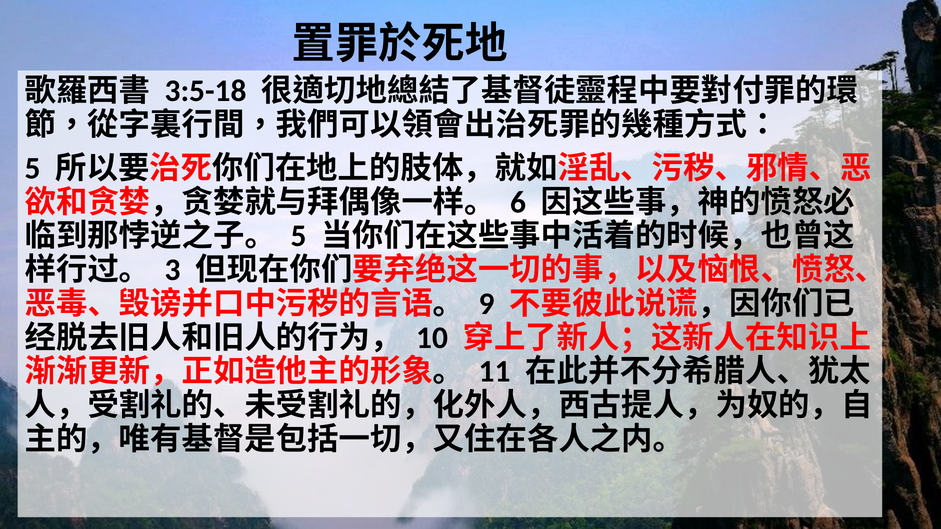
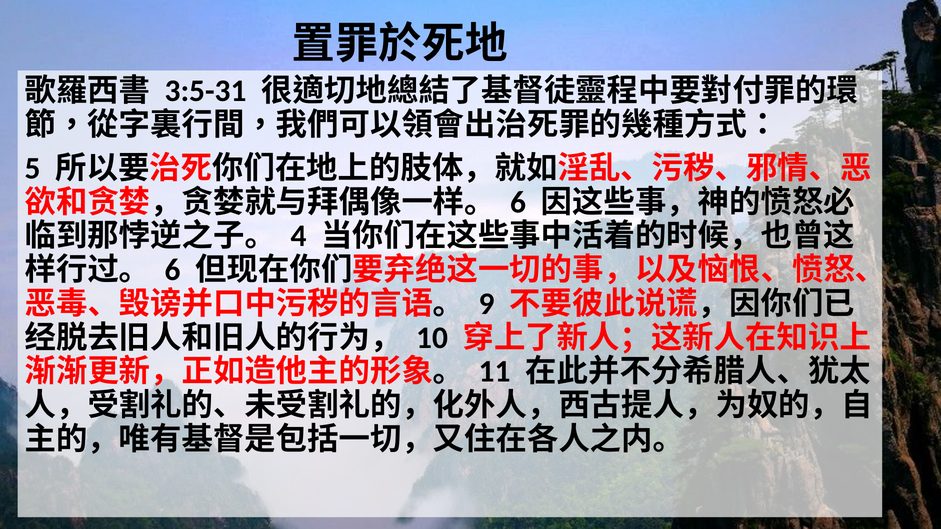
3:5-18: 3:5-18 -> 3:5-31
5 at (298, 236): 5 -> 4
3 at (173, 270): 3 -> 6
